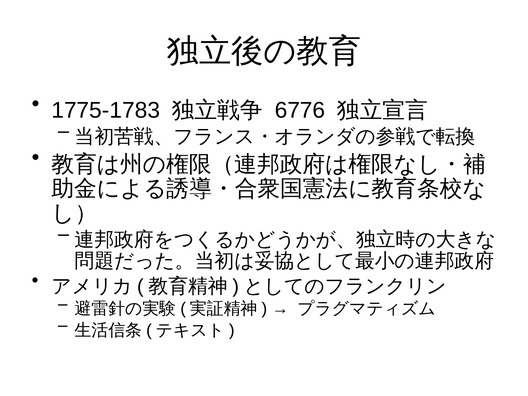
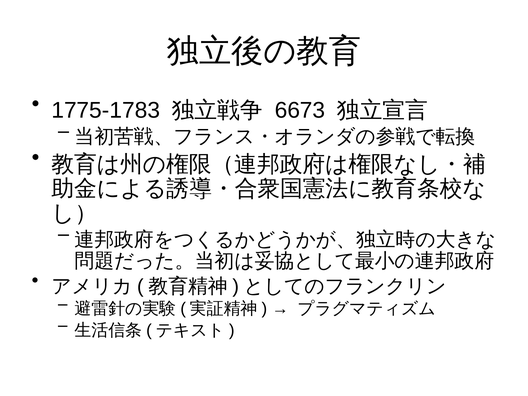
6776: 6776 -> 6673
